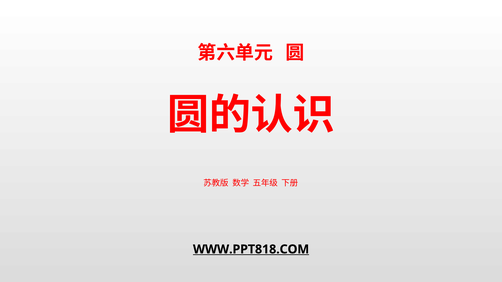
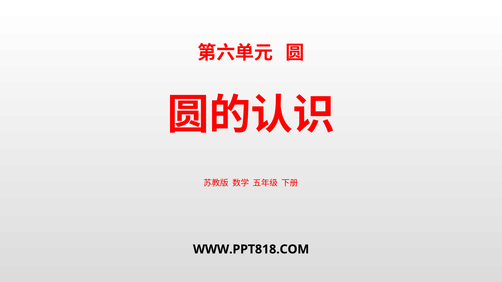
WWW.PPT818.COM underline: present -> none
